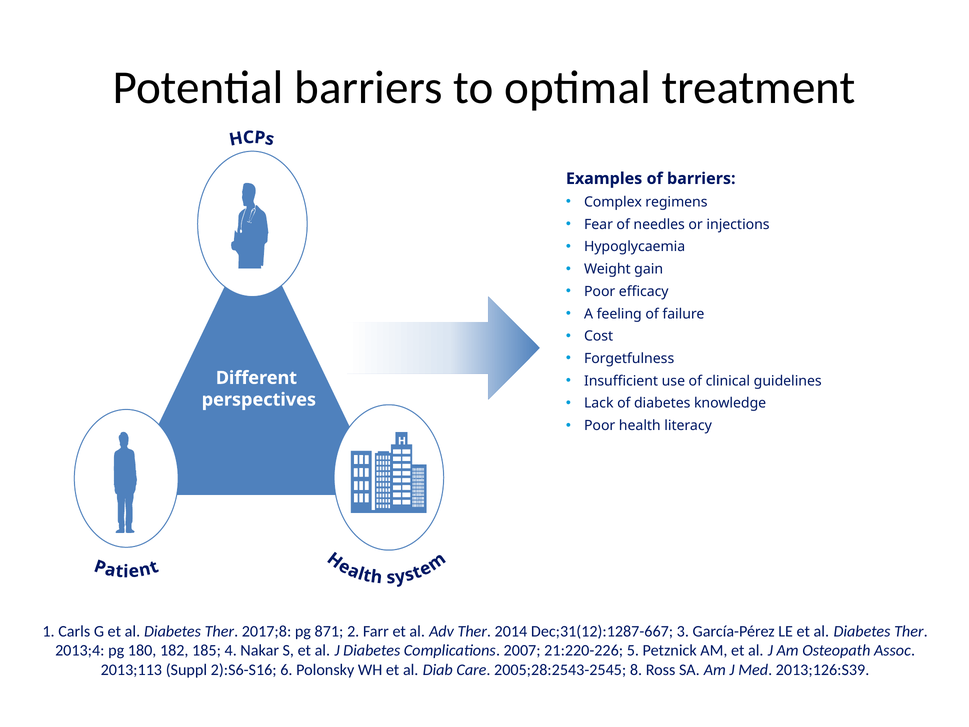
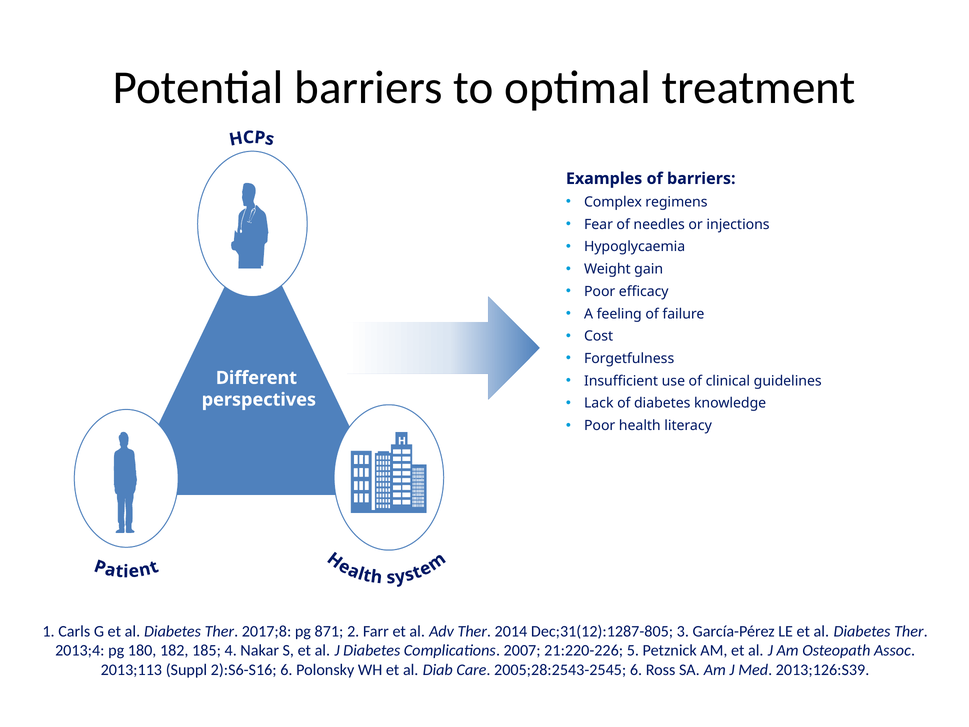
Dec;31(12):1287-667: Dec;31(12):1287-667 -> Dec;31(12):1287-805
2005;28:2543-2545 8: 8 -> 6
